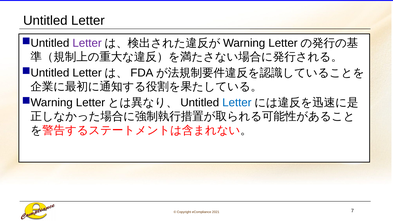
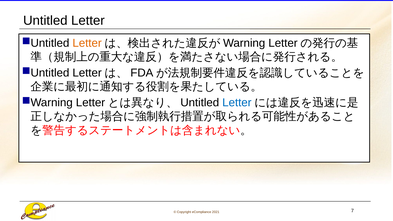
Letter at (87, 43) colour: purple -> orange
